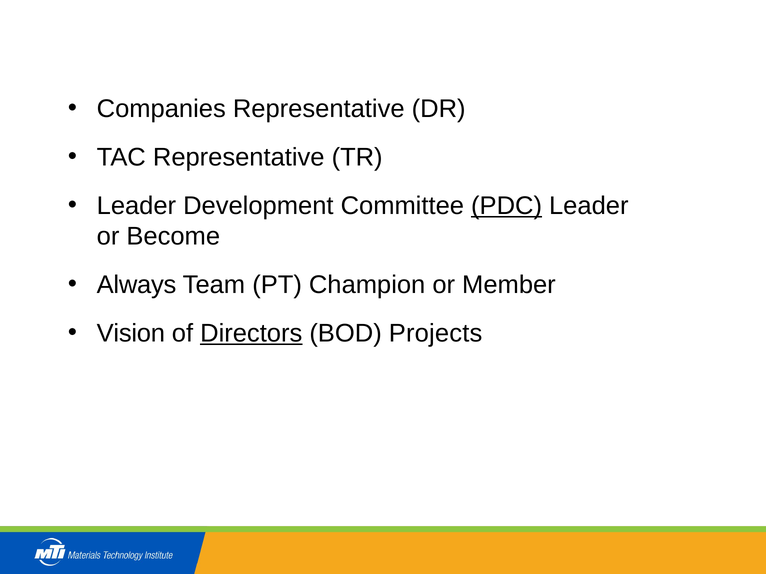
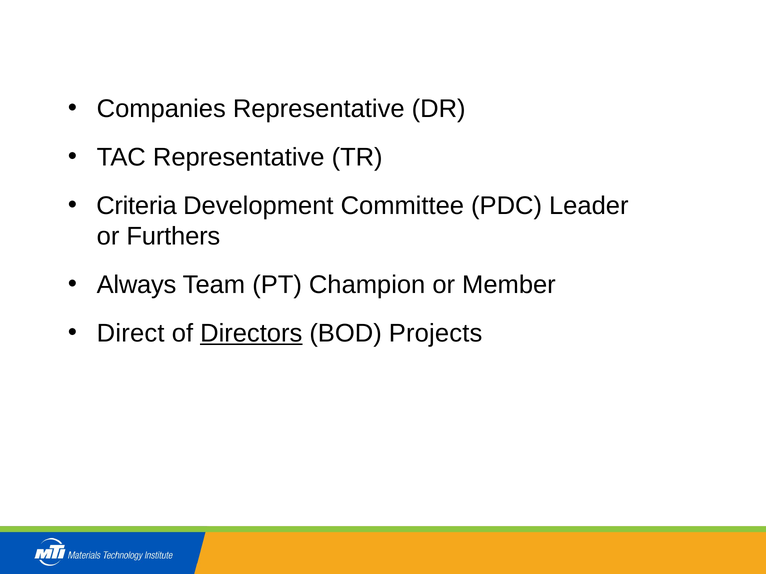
Leader at (136, 206): Leader -> Criteria
PDC underline: present -> none
Become: Become -> Furthers
Vision: Vision -> Direct
